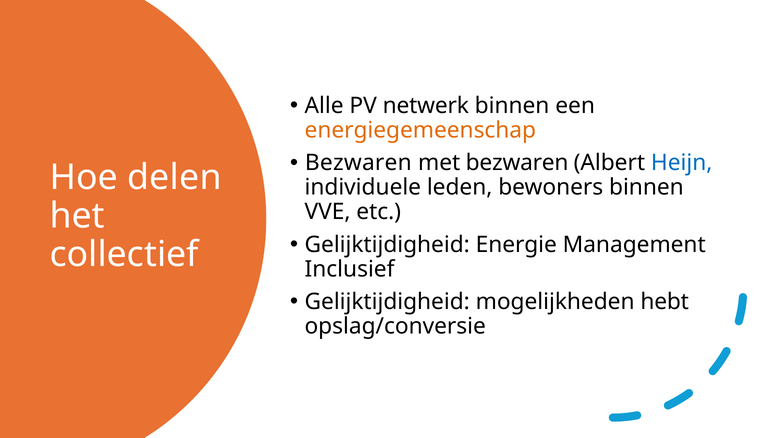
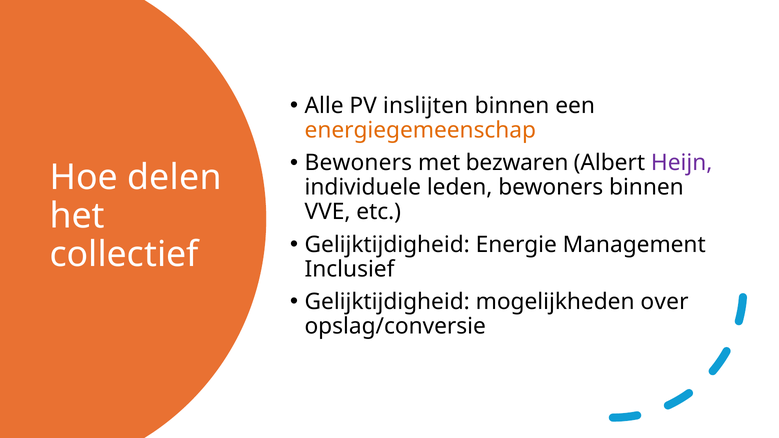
netwerk: netwerk -> inslijten
Bezwaren at (358, 163): Bezwaren -> Bewoners
Heijn colour: blue -> purple
hebt: hebt -> over
